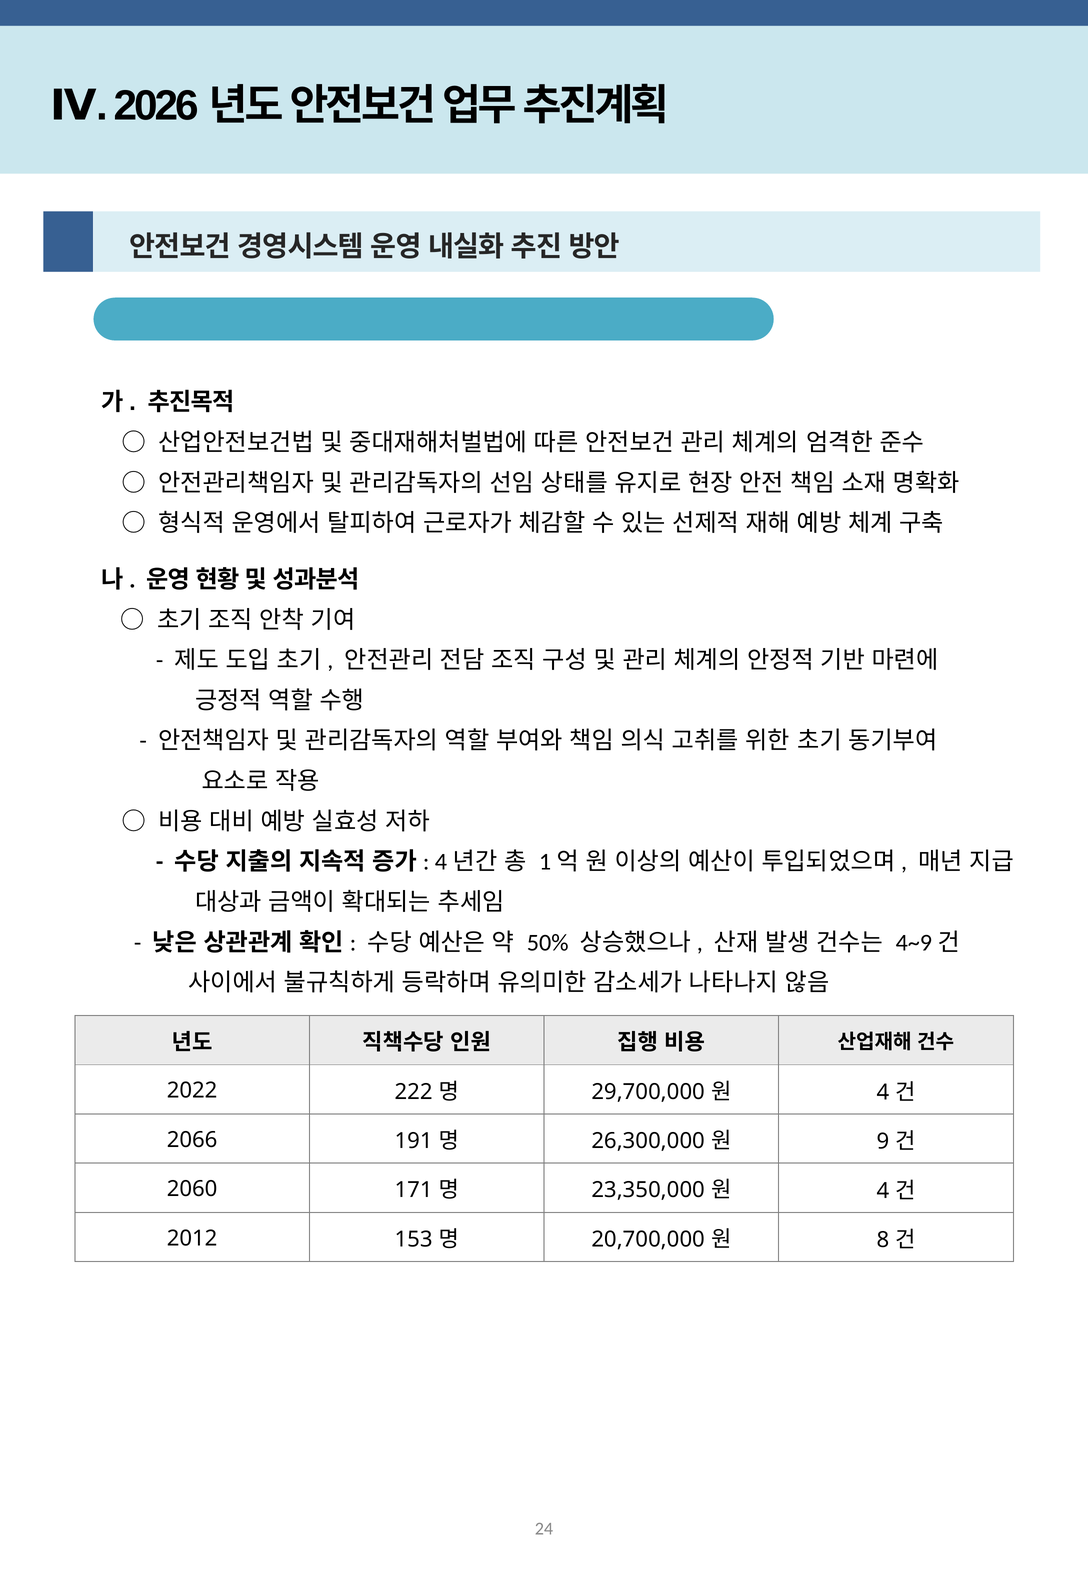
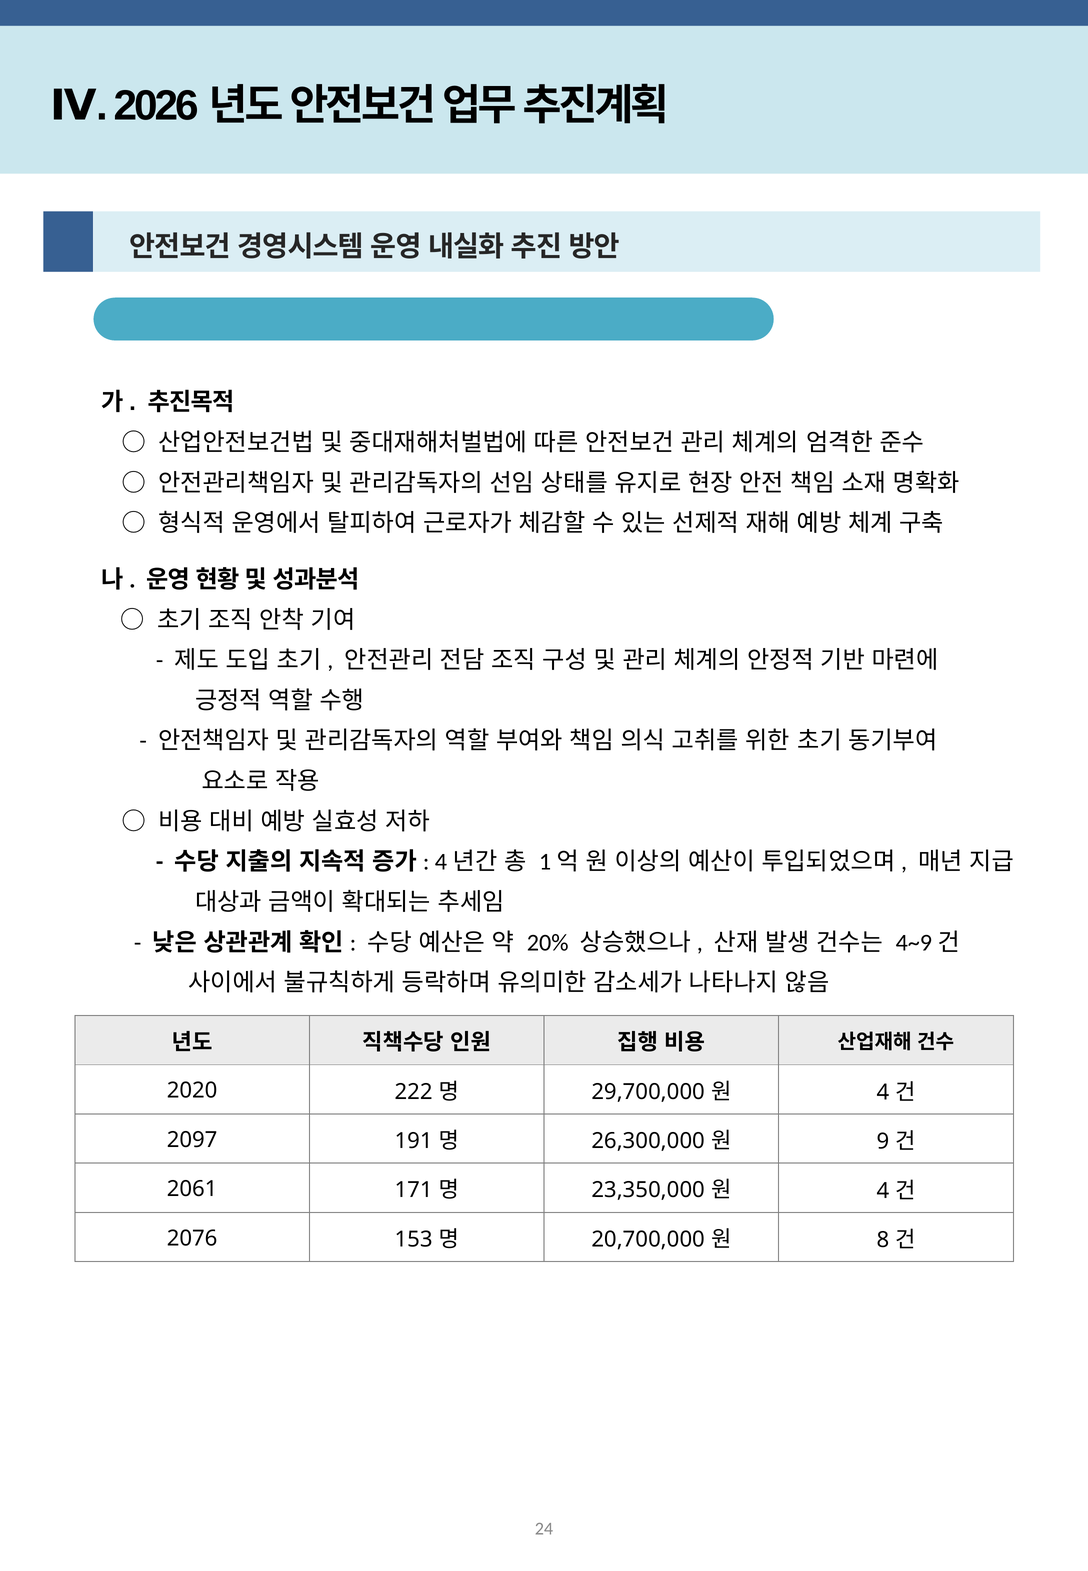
50%: 50% -> 20%
2022: 2022 -> 2020
2066: 2066 -> 2097
2060: 2060 -> 2061
2012: 2012 -> 2076
